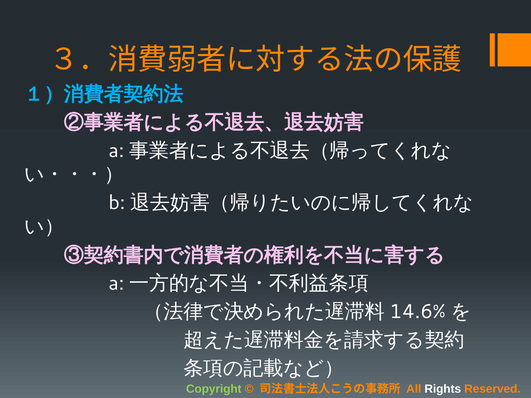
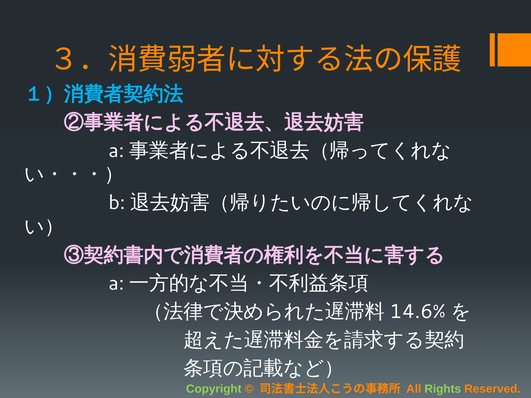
Rights colour: white -> light green
